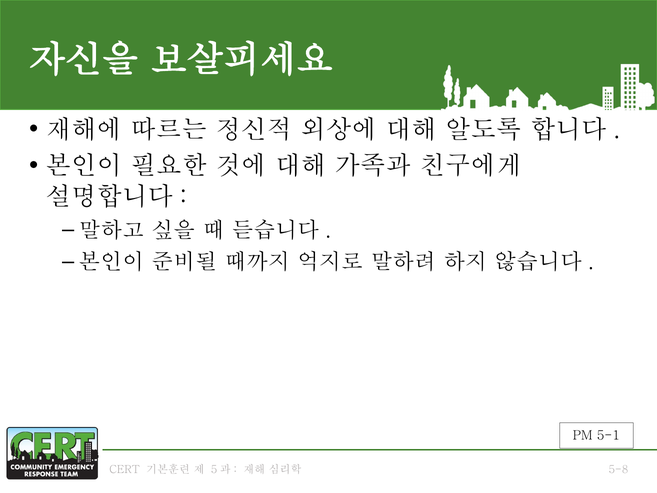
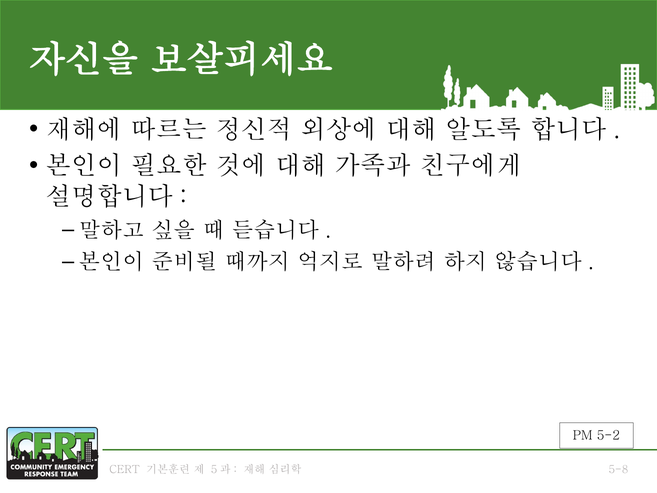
5-1: 5-1 -> 5-2
